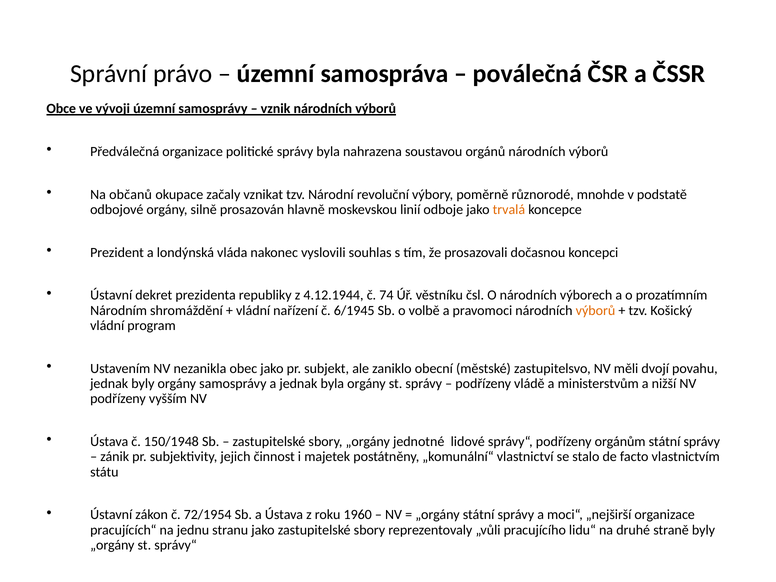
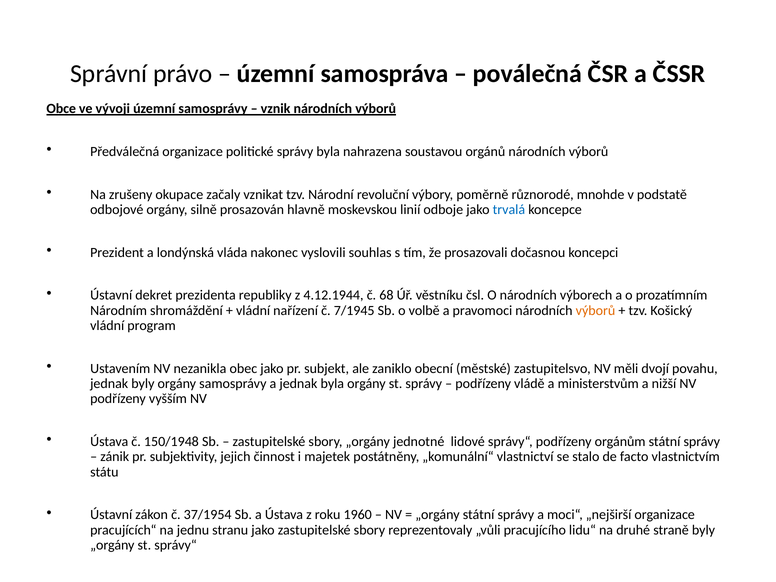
občanů: občanů -> zrušeny
trvalá colour: orange -> blue
74: 74 -> 68
6/1945: 6/1945 -> 7/1945
72/1954: 72/1954 -> 37/1954
